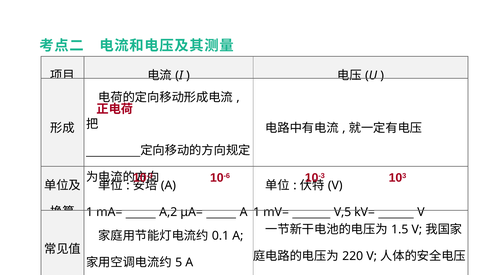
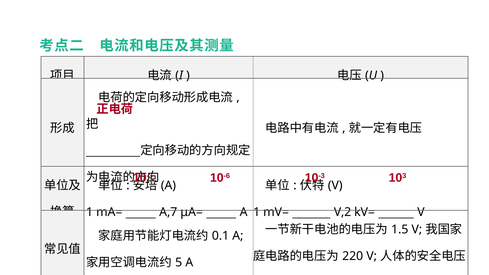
A,2: A,2 -> A,7
V,5: V,5 -> V,2
